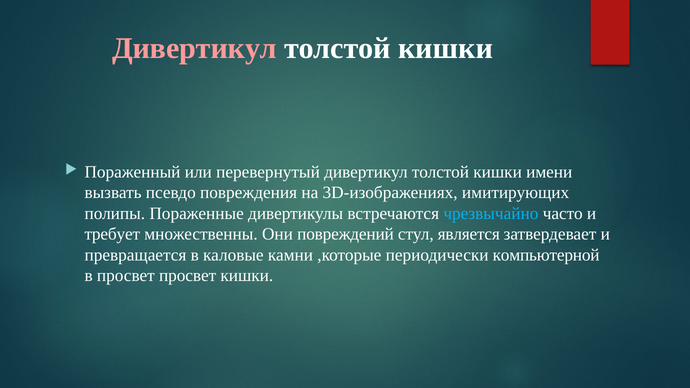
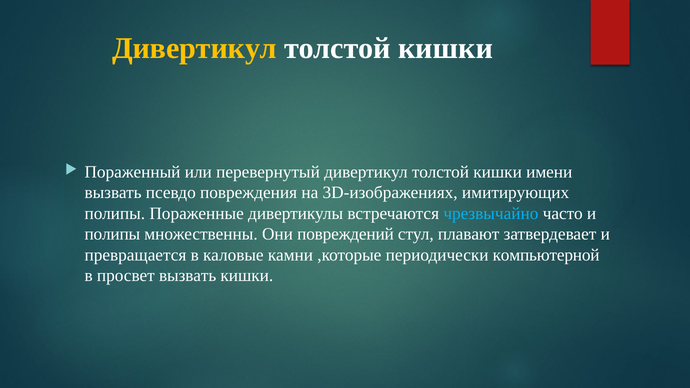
Дивертикул at (194, 48) colour: pink -> yellow
требует at (112, 234): требует -> полипы
является: является -> плавают
просвет просвет: просвет -> вызвать
